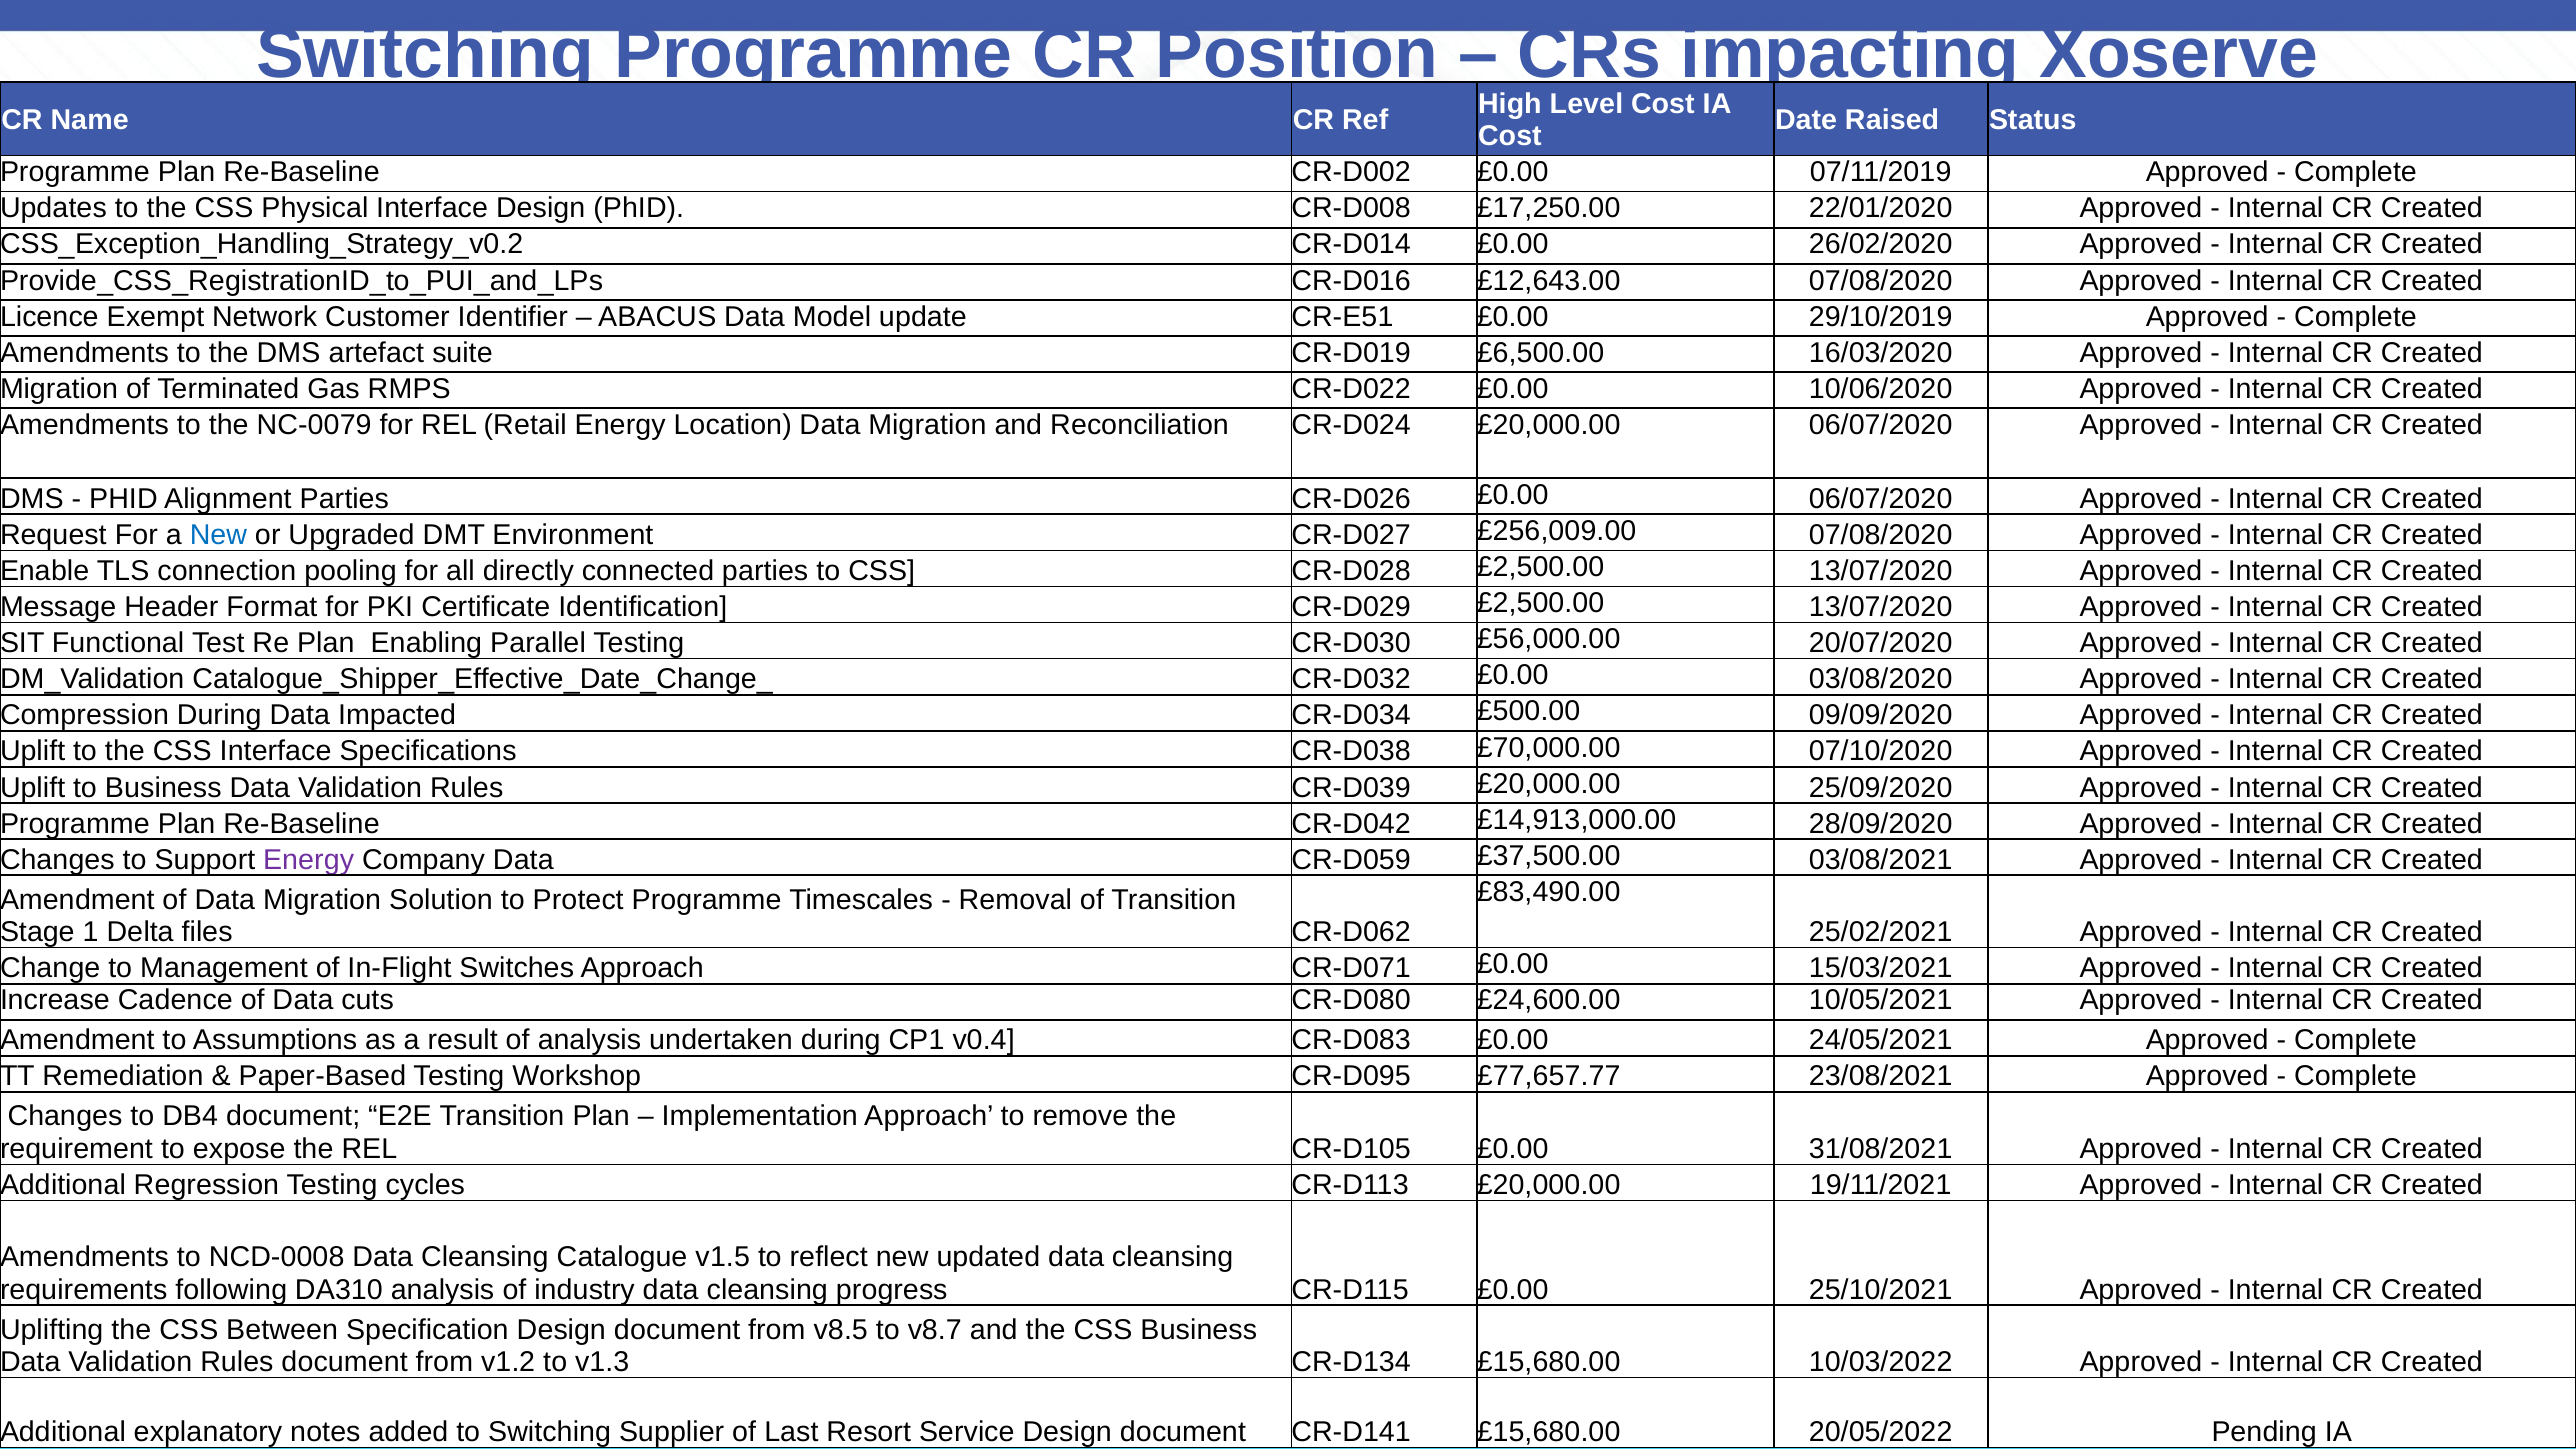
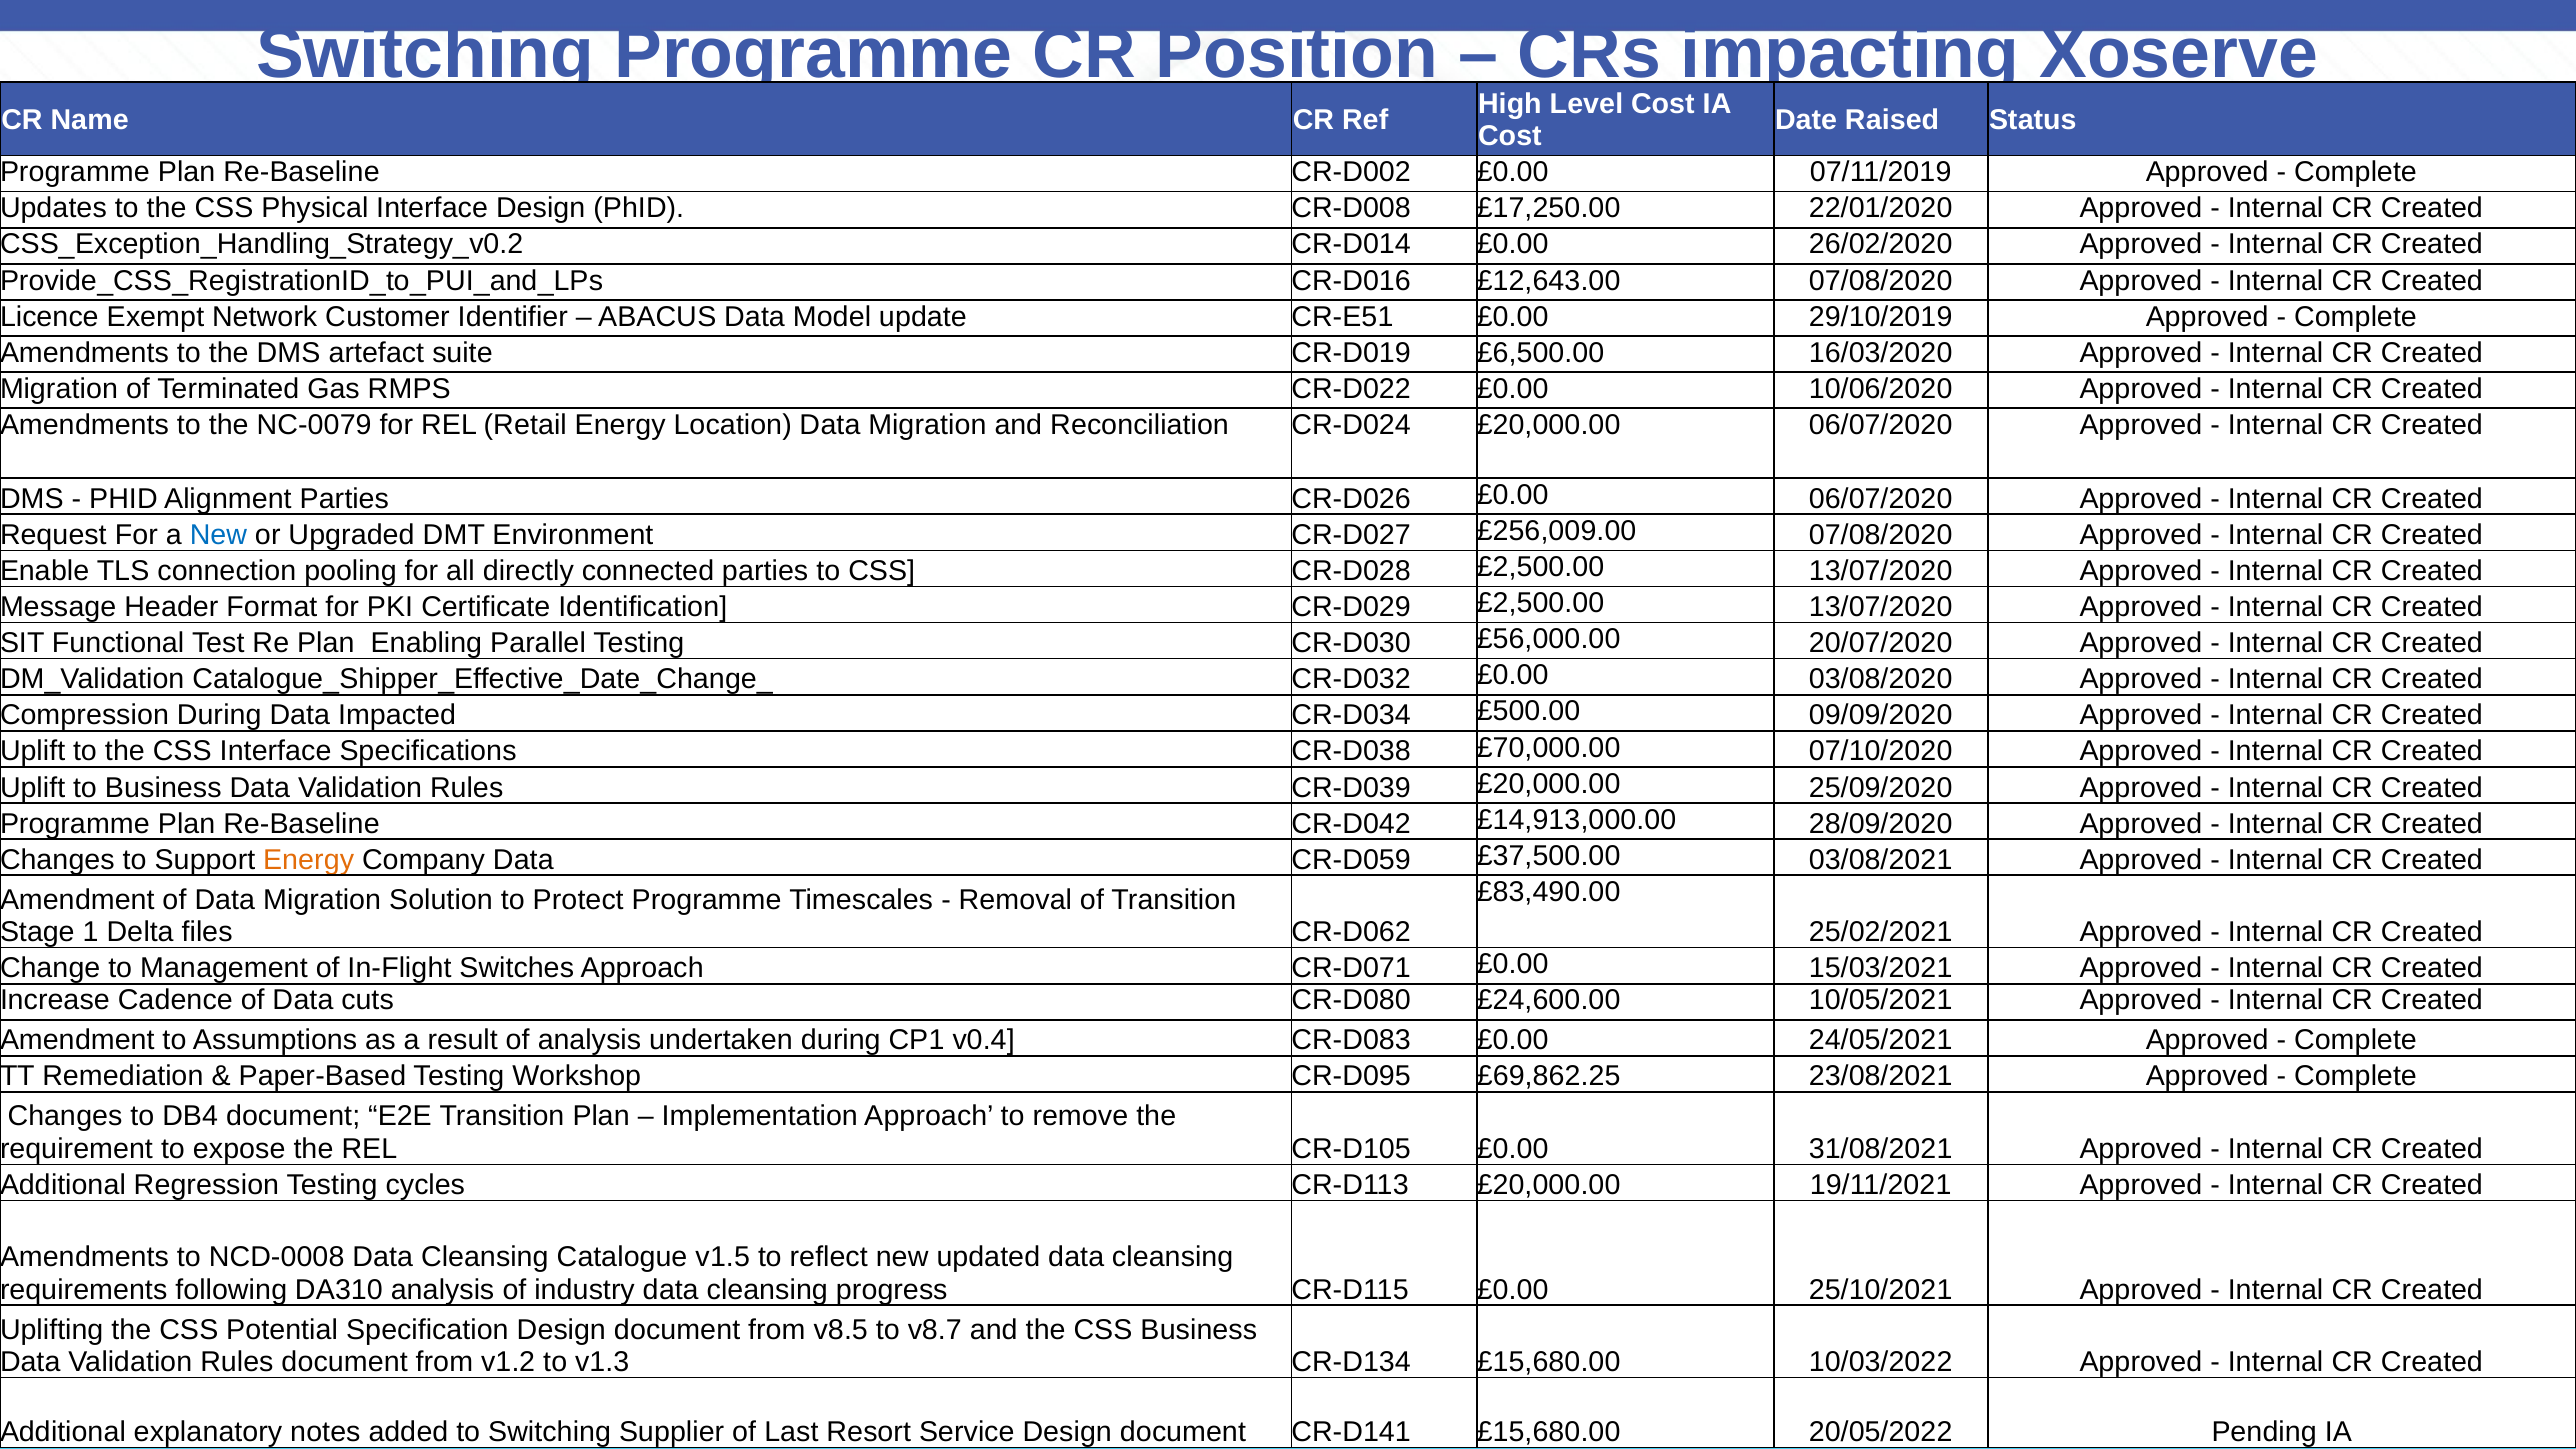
Energy at (309, 860) colour: purple -> orange
£77,657.77: £77,657.77 -> £69,862.25
Between: Between -> Potential
